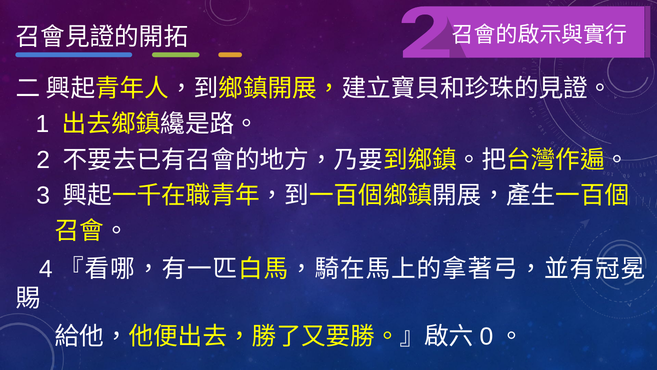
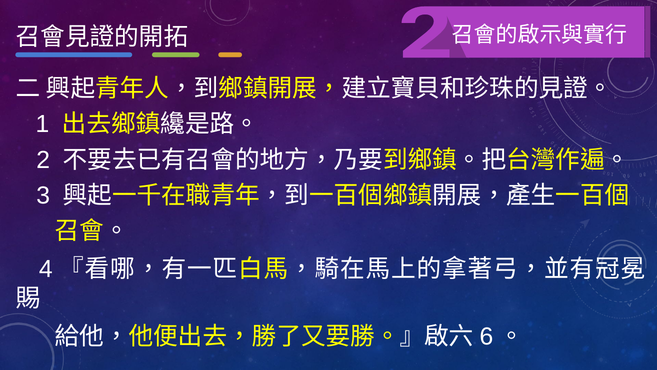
0: 0 -> 6
